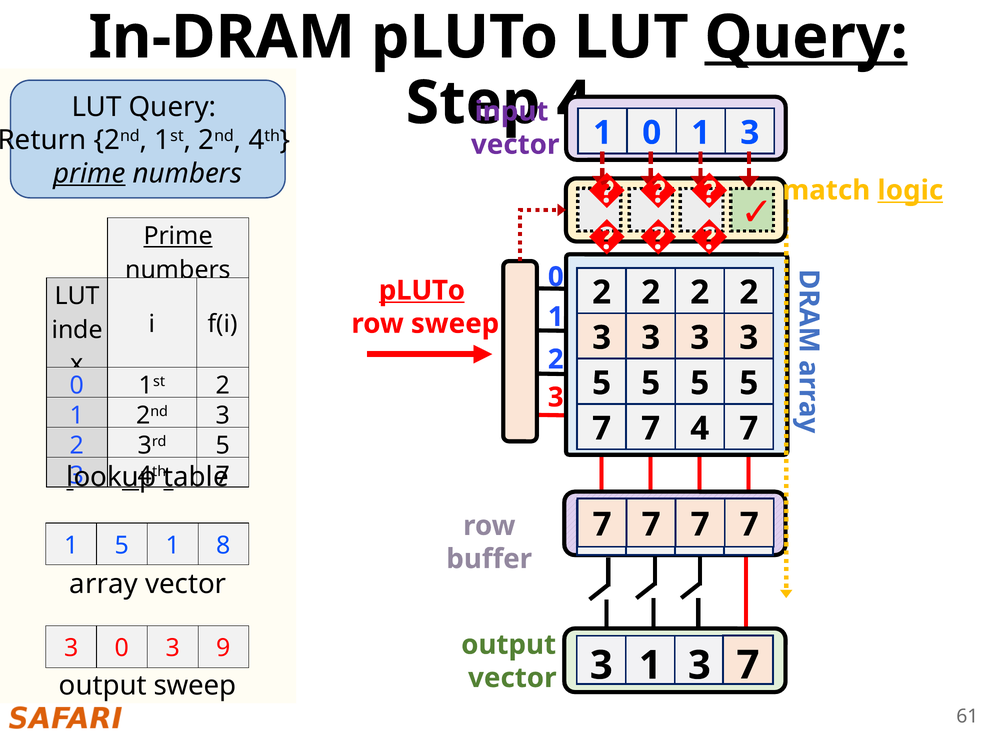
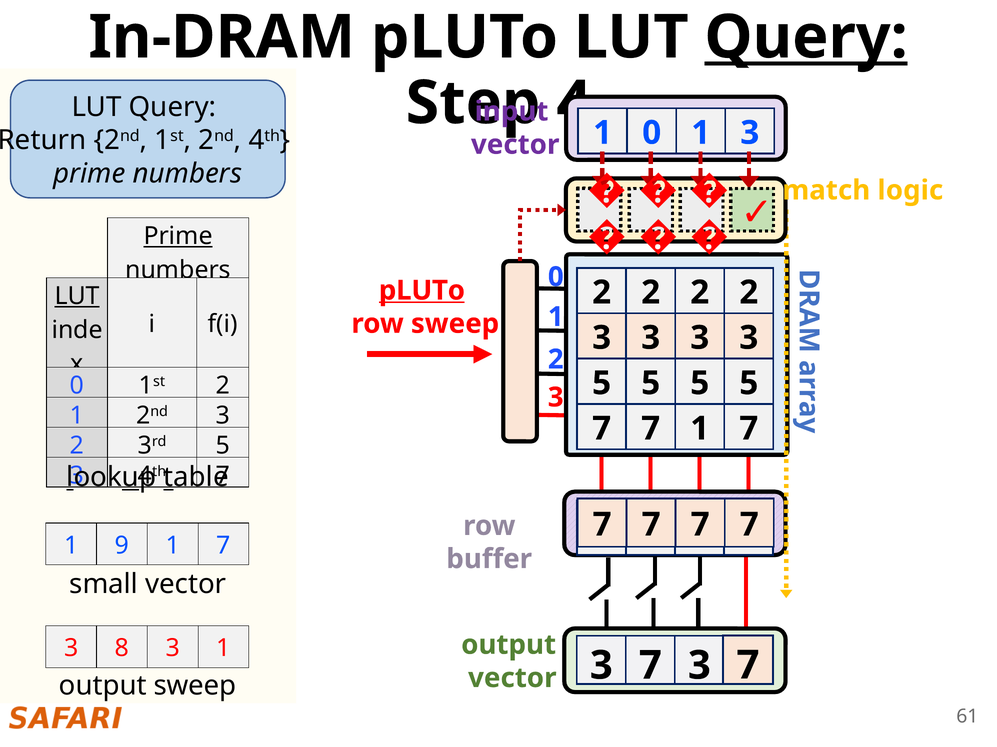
prime at (89, 174) underline: present -> none
logic underline: present -> none
LUT at (77, 296) underline: none -> present
7 7 4: 4 -> 1
1 5: 5 -> 9
8 at (224, 546): 8 -> 7
array: array -> small
3 0: 0 -> 8
3 9: 9 -> 1
3 1: 1 -> 7
